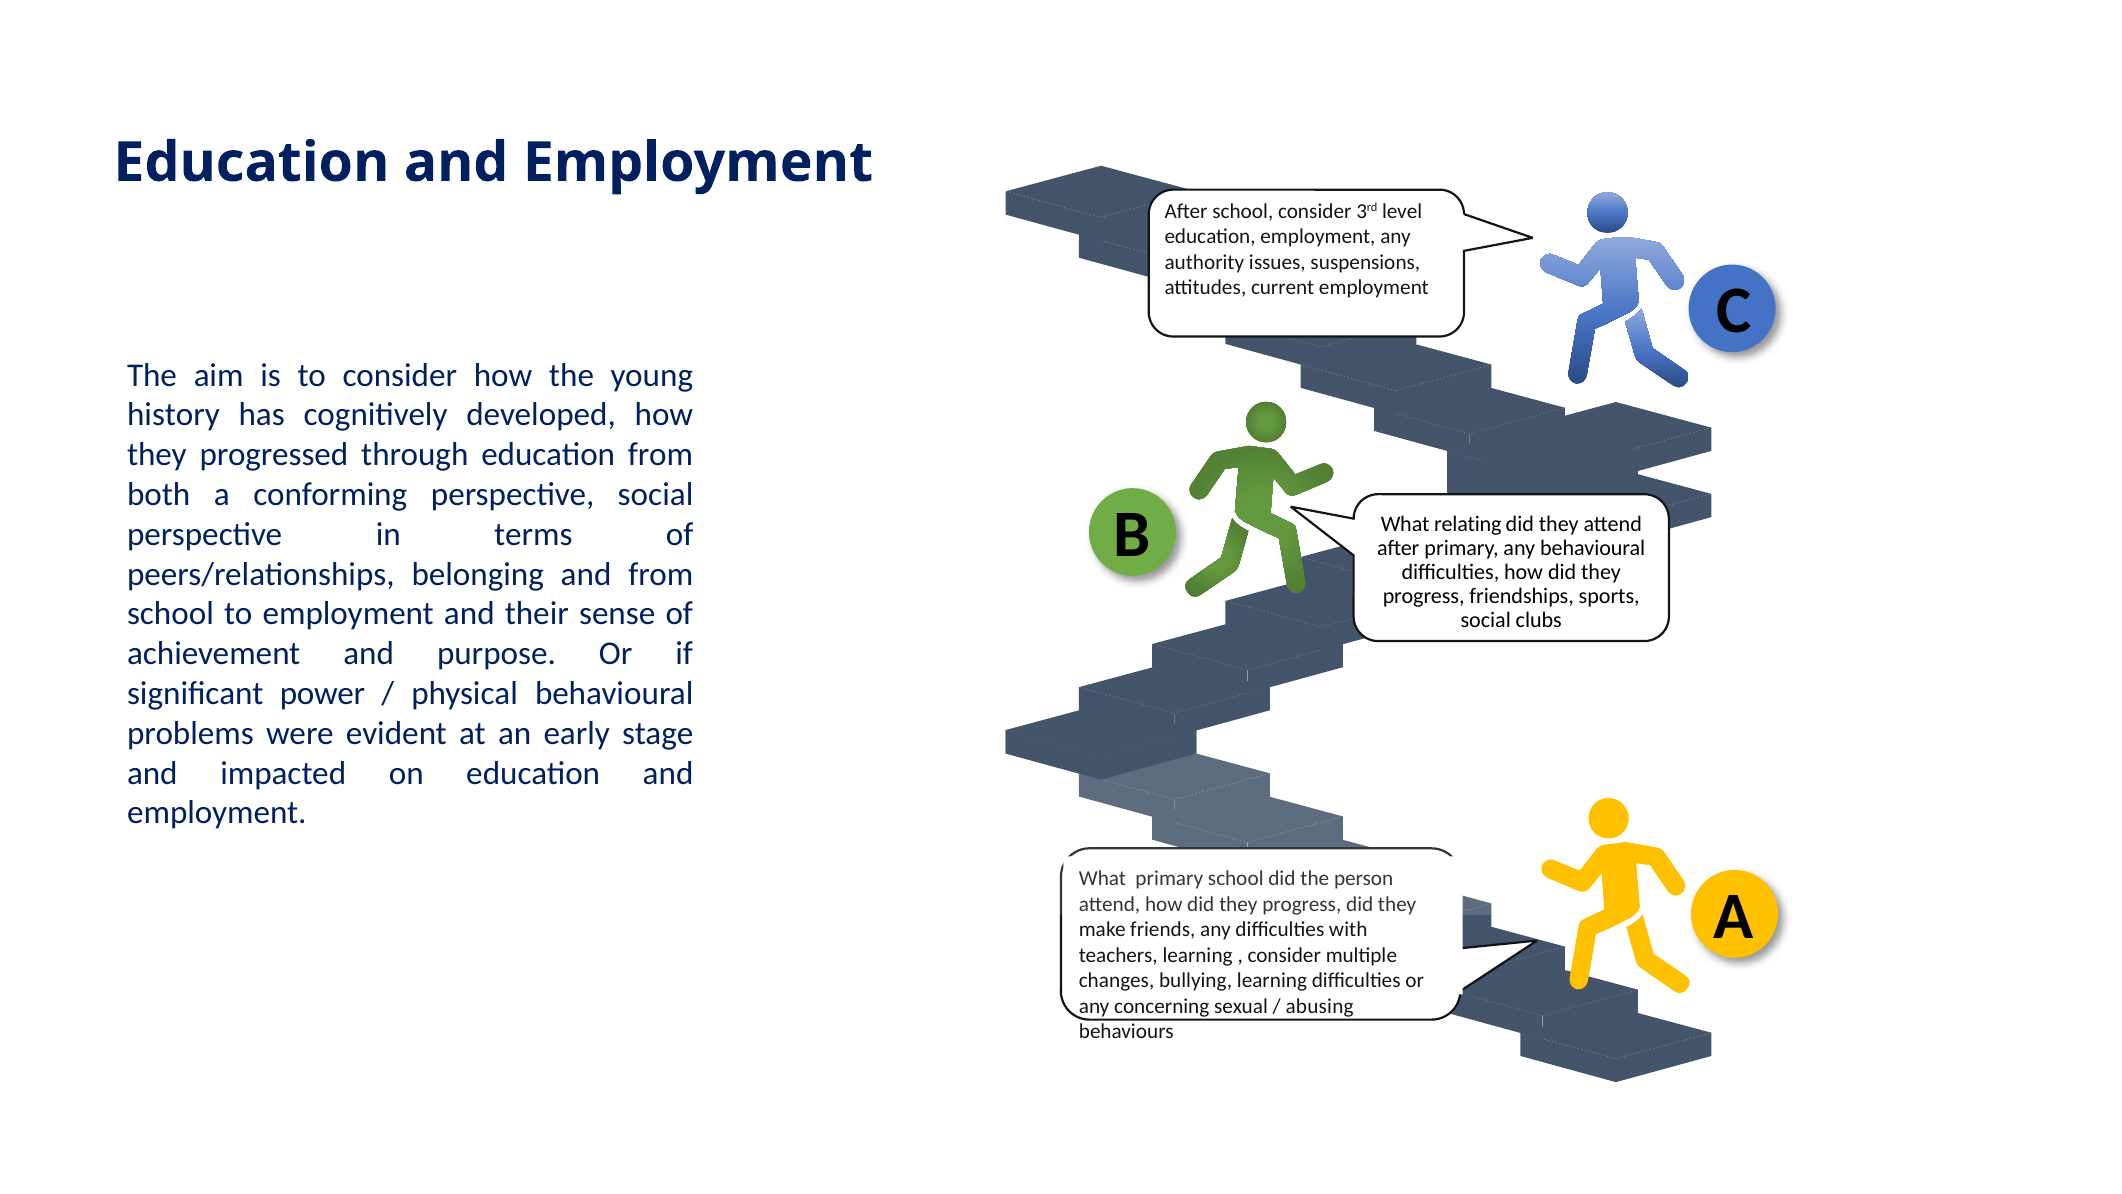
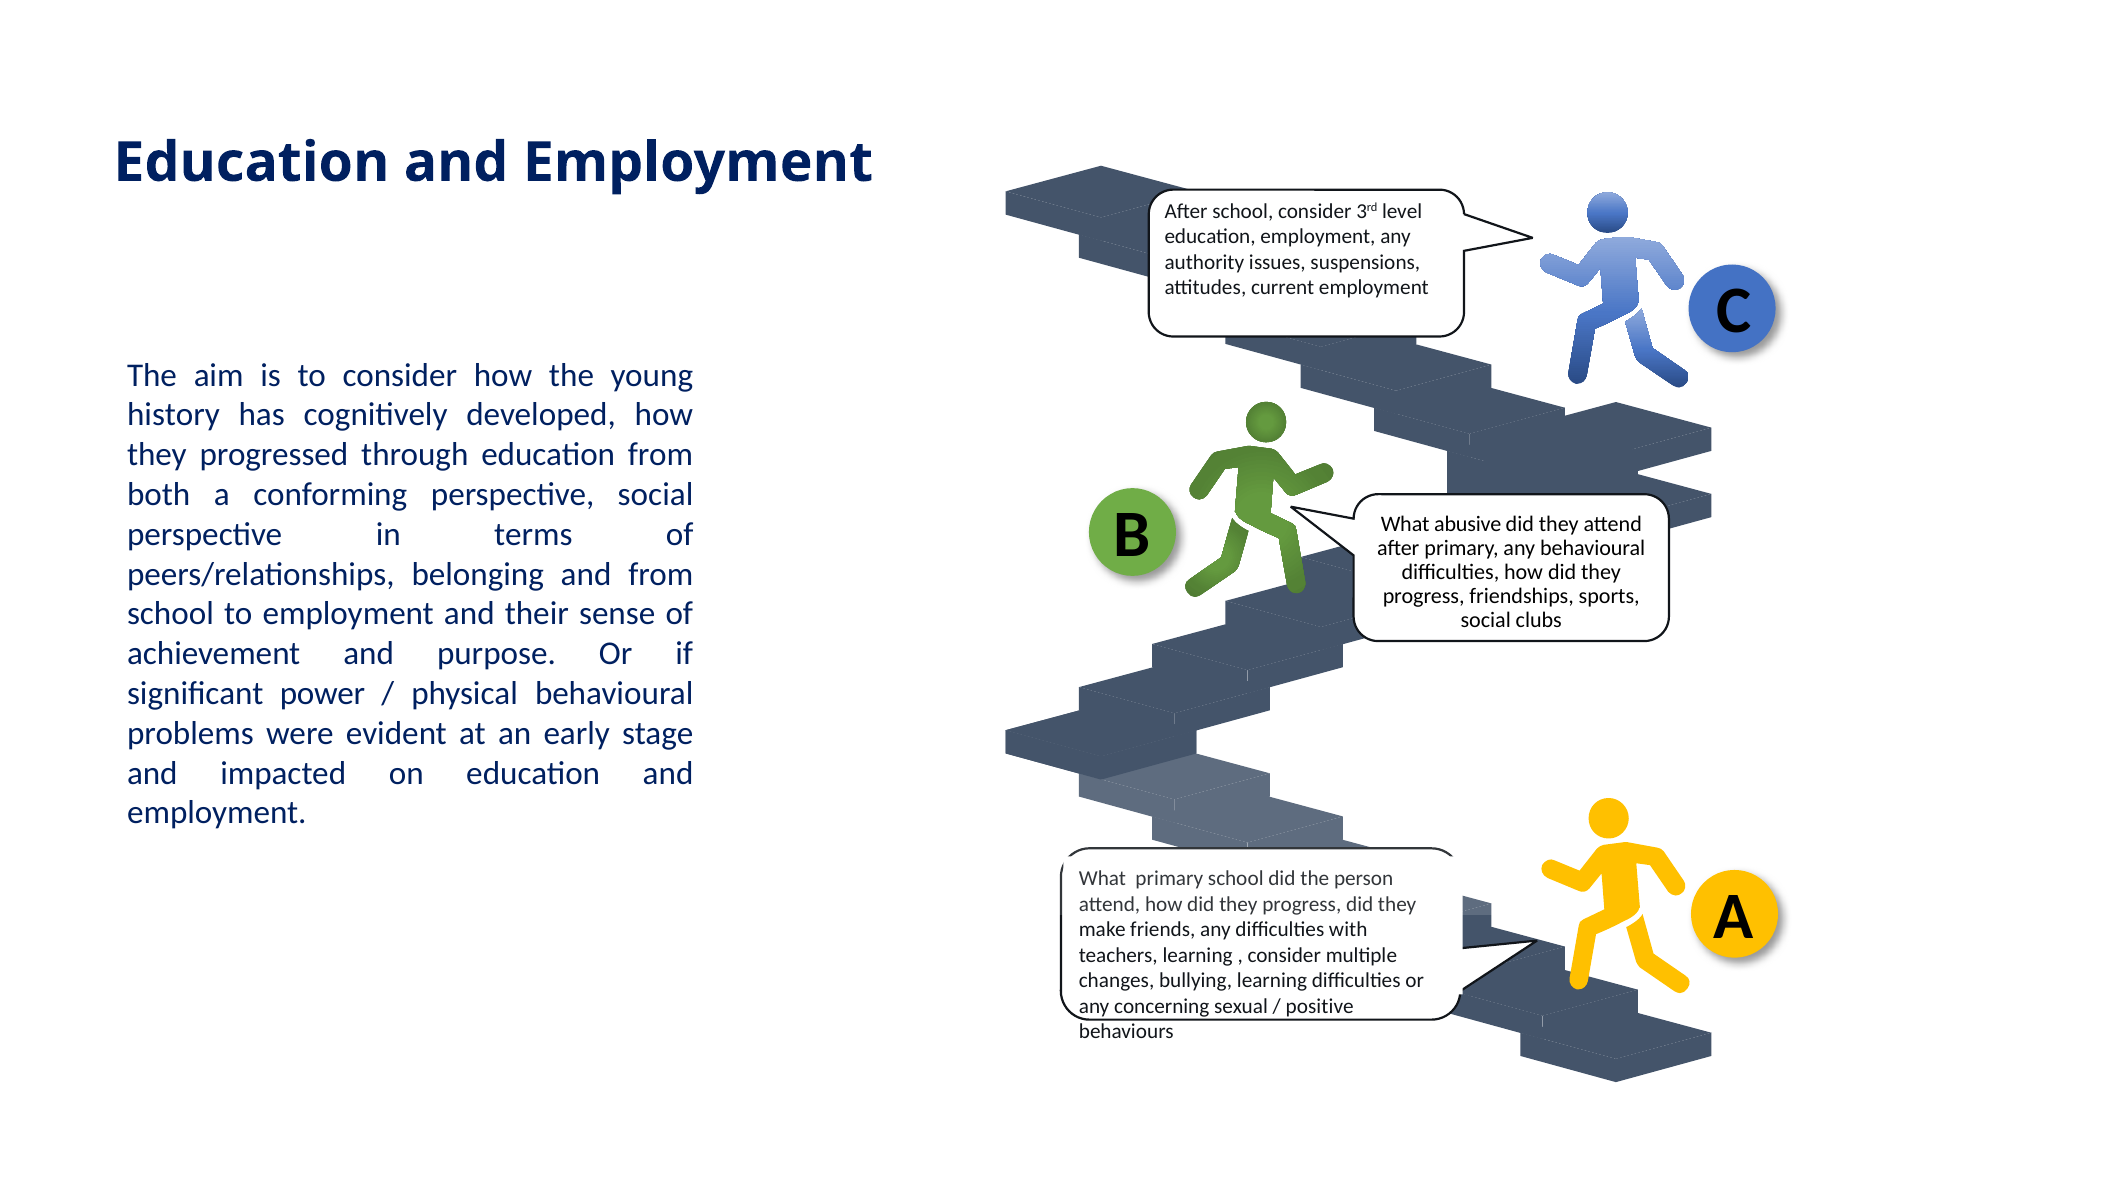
relating: relating -> abusive
abusing: abusing -> positive
